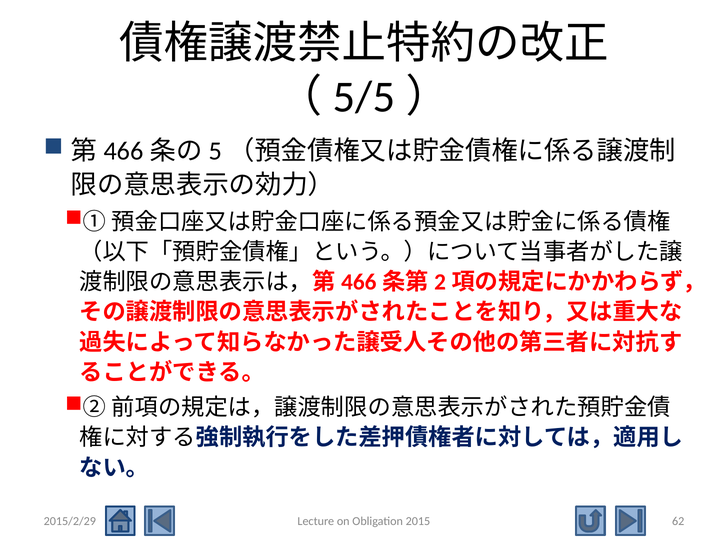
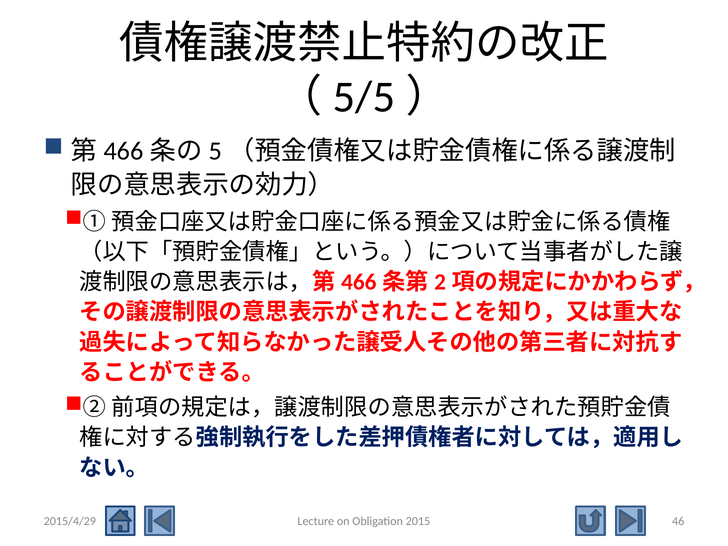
2015/2/29: 2015/2/29 -> 2015/4/29
62: 62 -> 46
